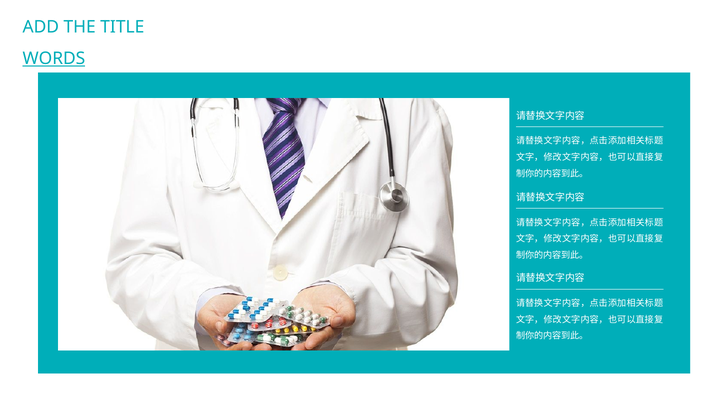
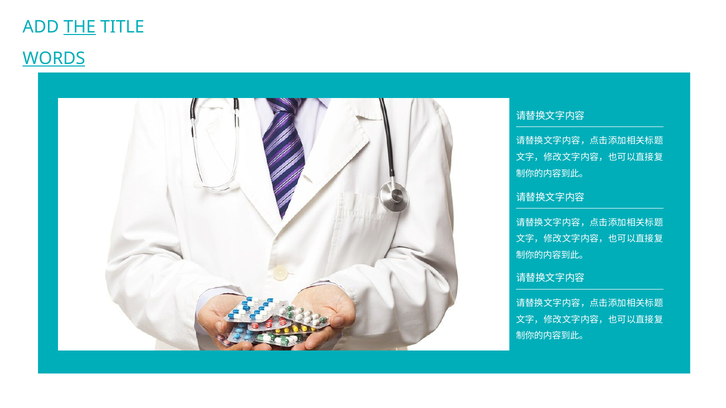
THE underline: none -> present
